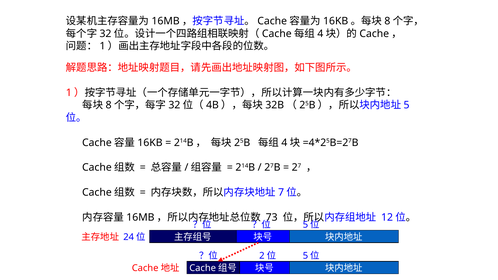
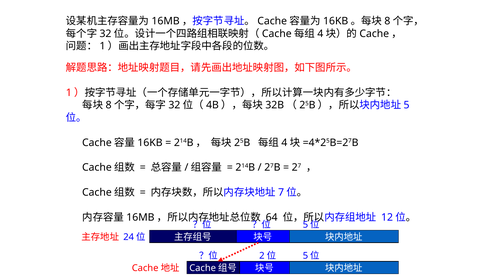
73: 73 -> 64
